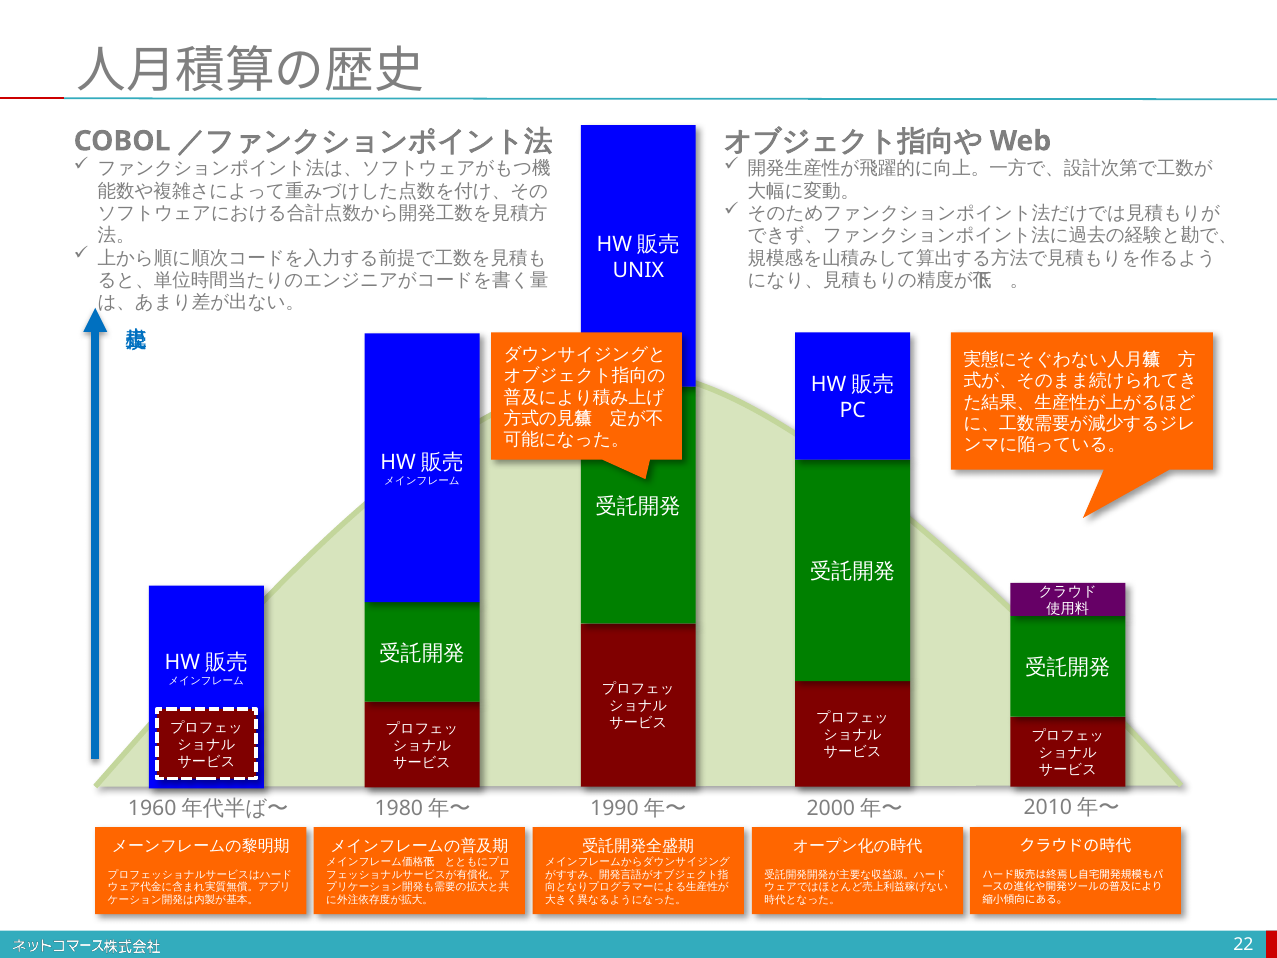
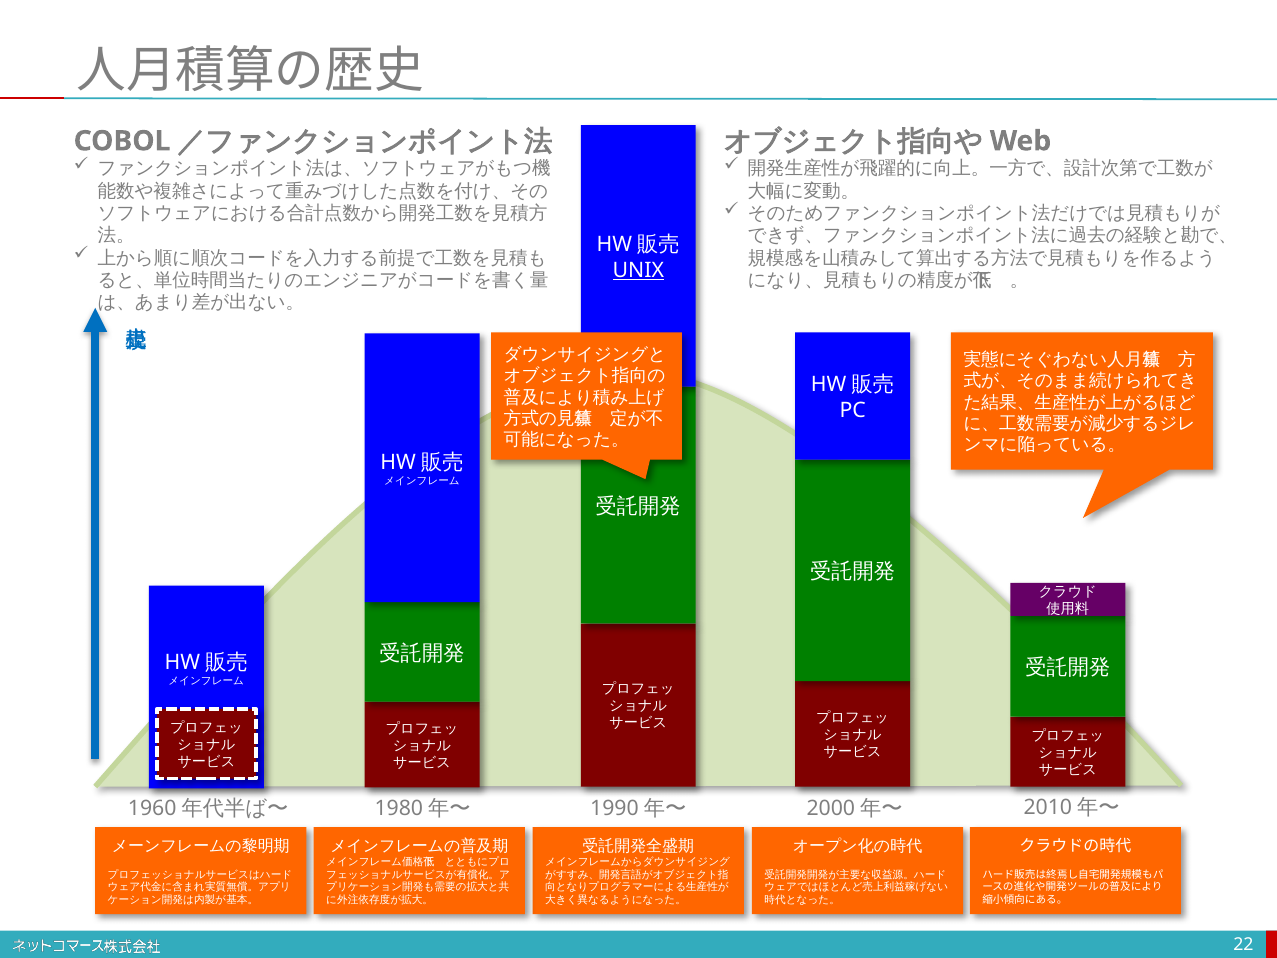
UNIX underline: none -> present
